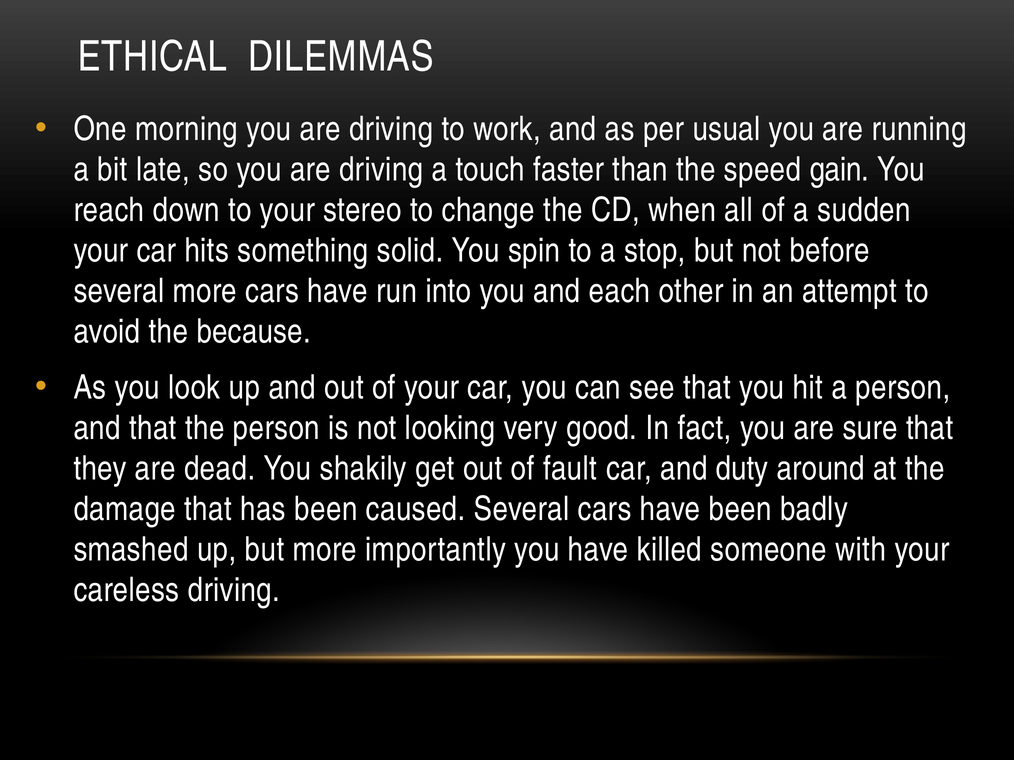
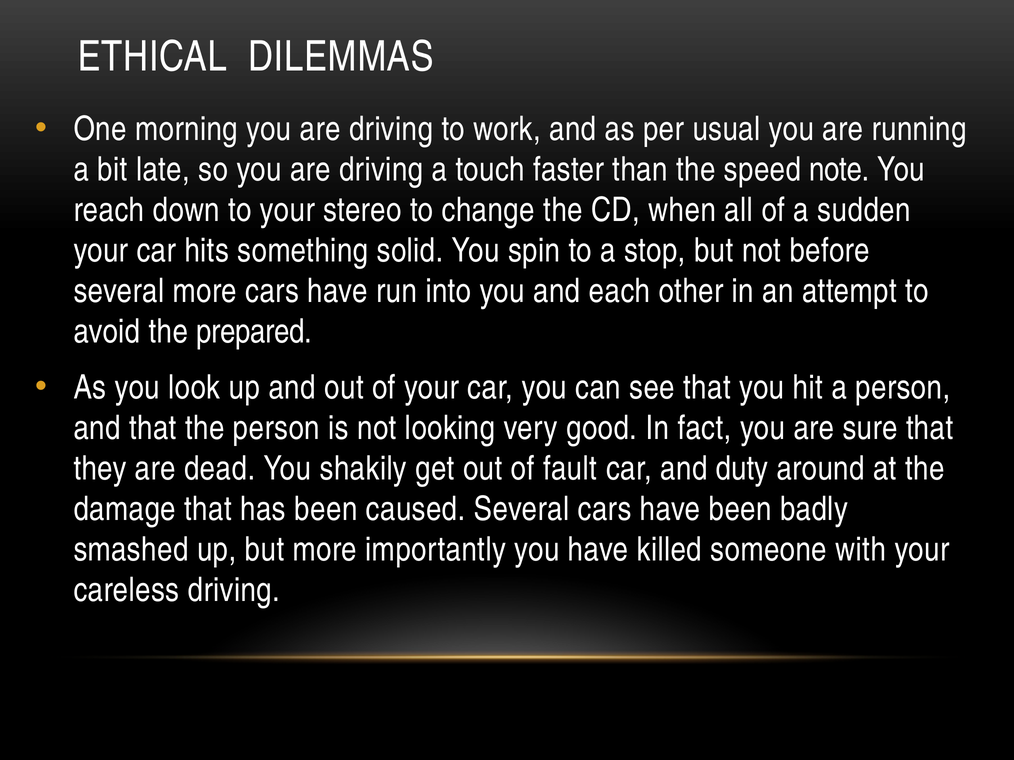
gain: gain -> note
because: because -> prepared
